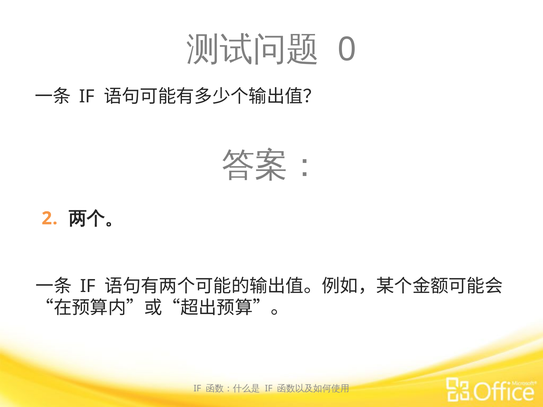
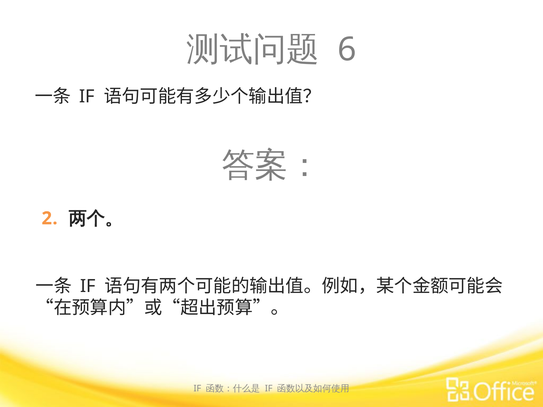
0: 0 -> 6
